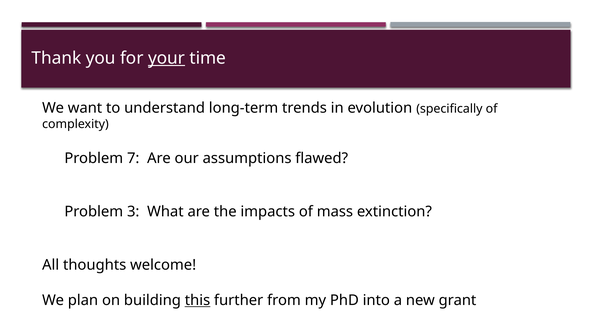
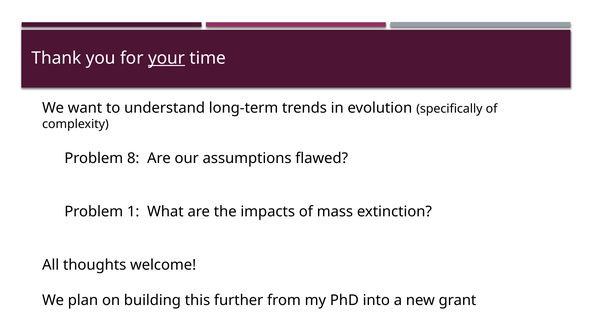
7: 7 -> 8
3: 3 -> 1
this underline: present -> none
